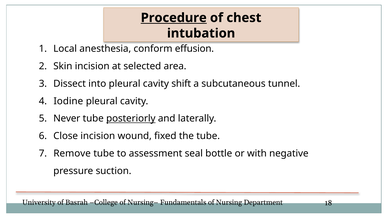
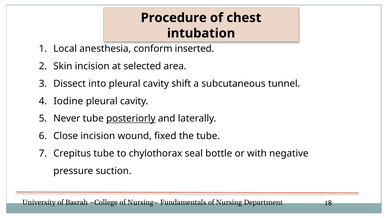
Procedure underline: present -> none
effusion: effusion -> inserted
Remove: Remove -> Crepitus
assessment: assessment -> chylothorax
